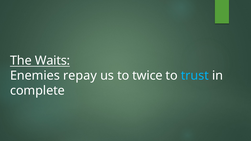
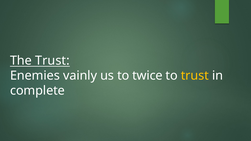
The Waits: Waits -> Trust
repay: repay -> vainly
trust at (195, 76) colour: light blue -> yellow
